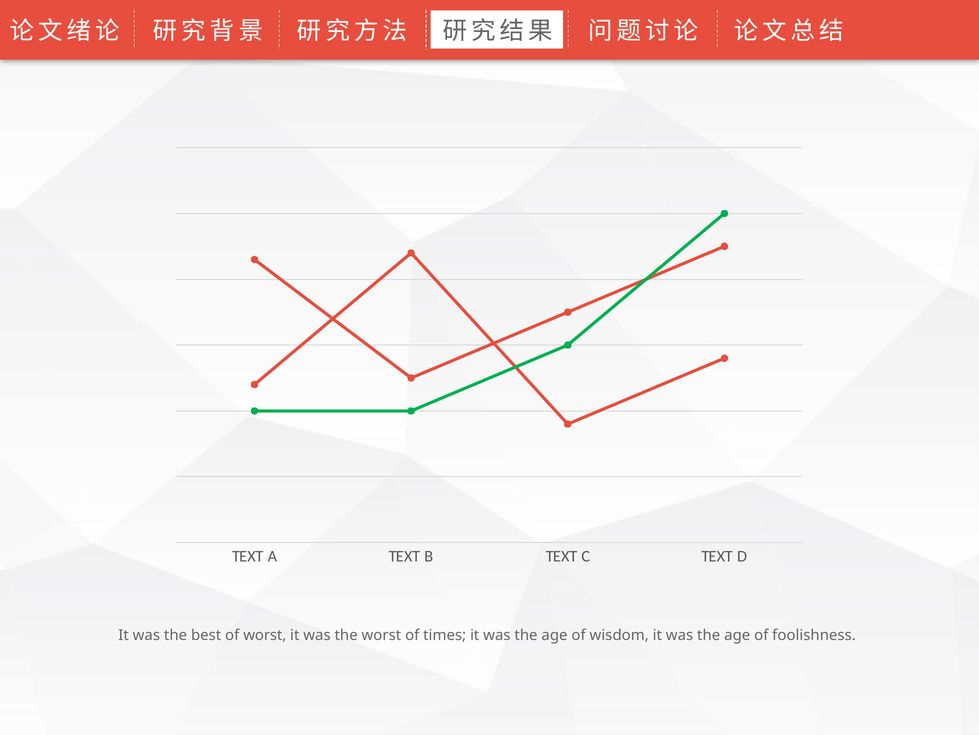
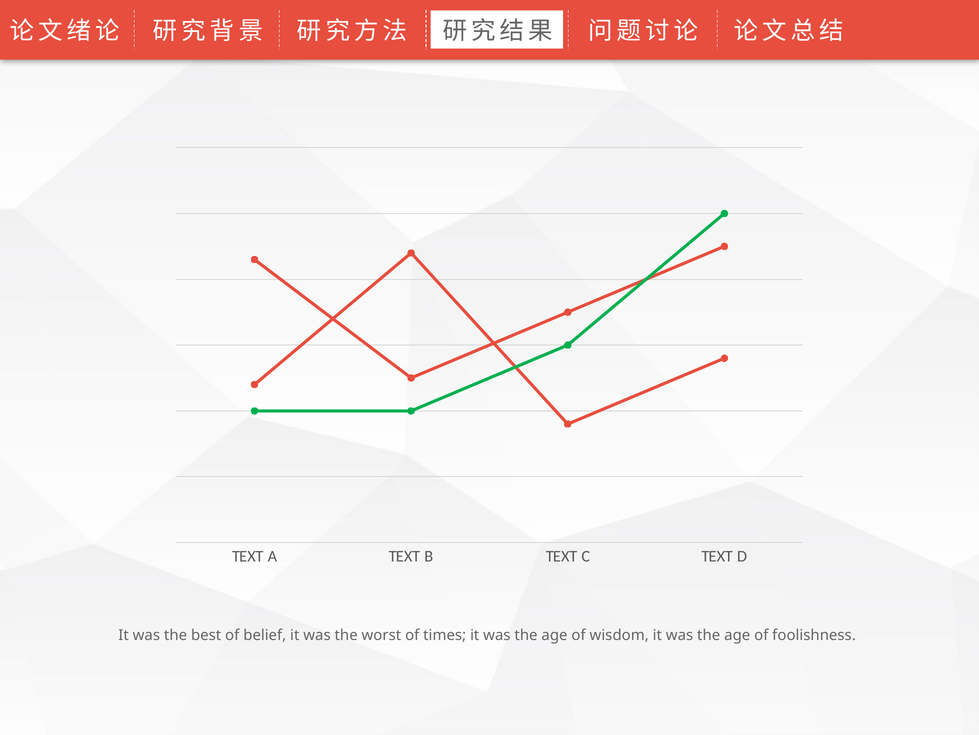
of worst: worst -> belief
